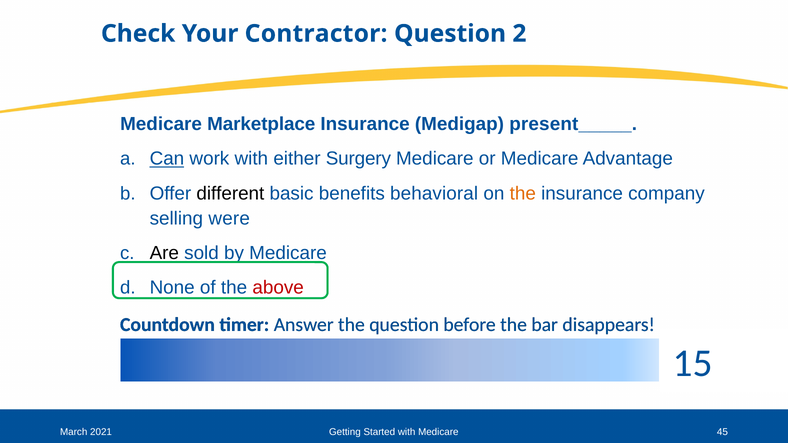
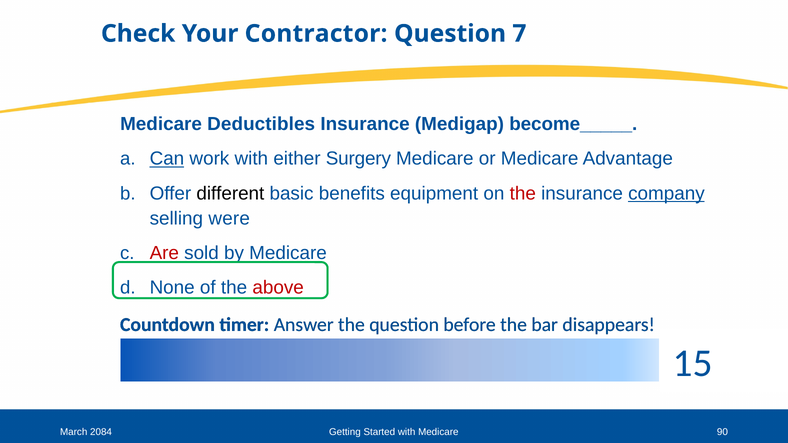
2: 2 -> 7
Marketplace: Marketplace -> Deductibles
present_____: present_____ -> become_____
behavioral: behavioral -> equipment
the at (523, 194) colour: orange -> red
company underline: none -> present
Are colour: black -> red
2021: 2021 -> 2084
45: 45 -> 90
